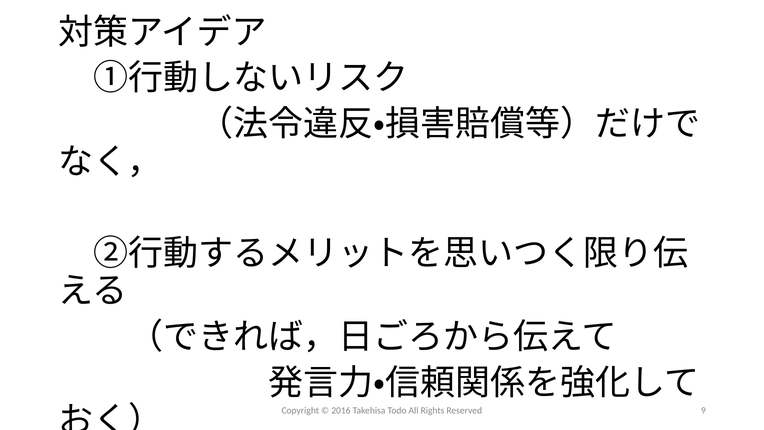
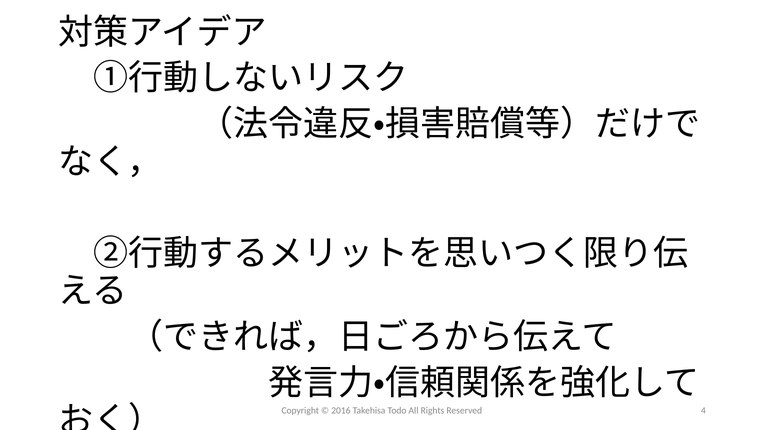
9: 9 -> 4
